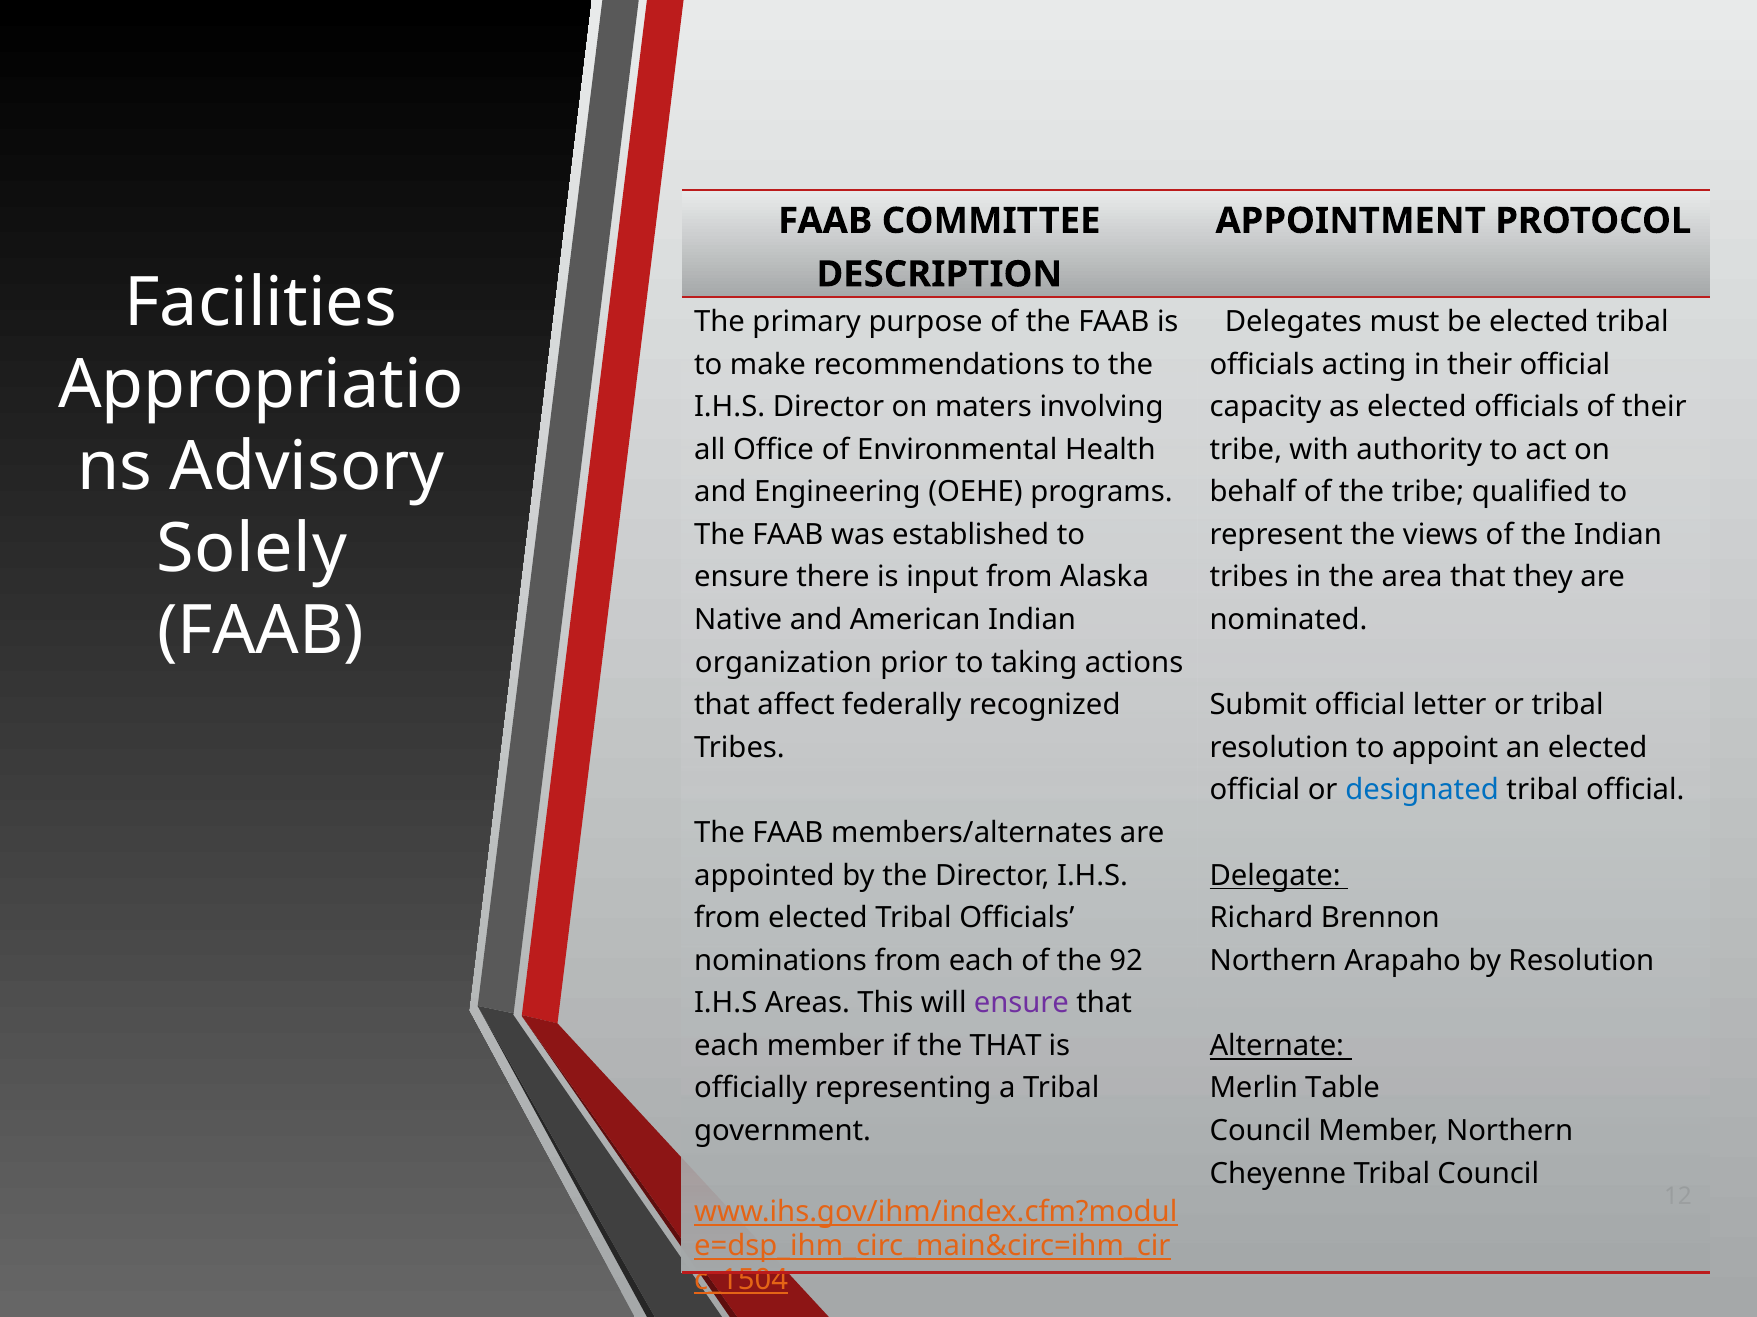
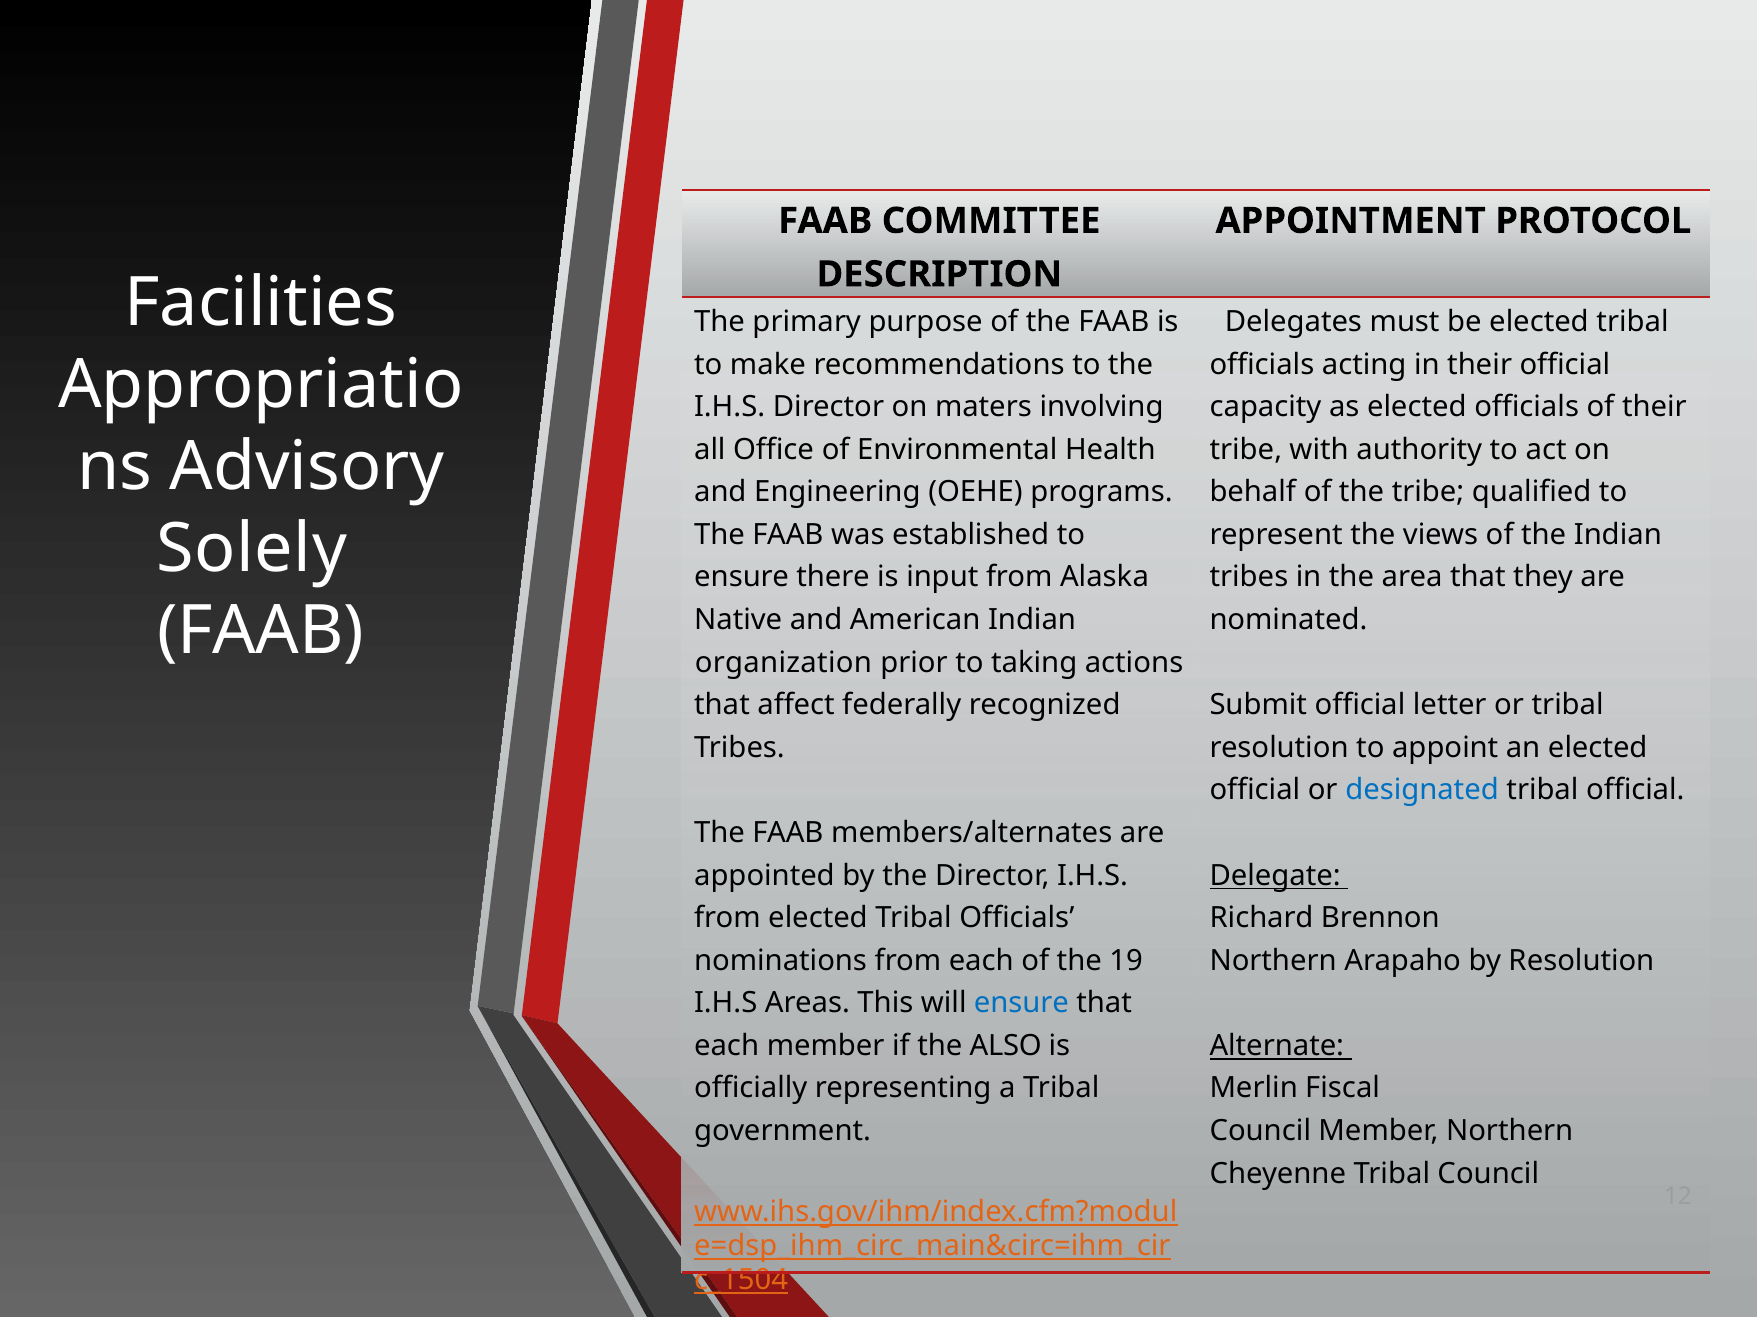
92: 92 -> 19
ensure at (1021, 1004) colour: purple -> blue
the THAT: THAT -> ALSO
Table: Table -> Fiscal
